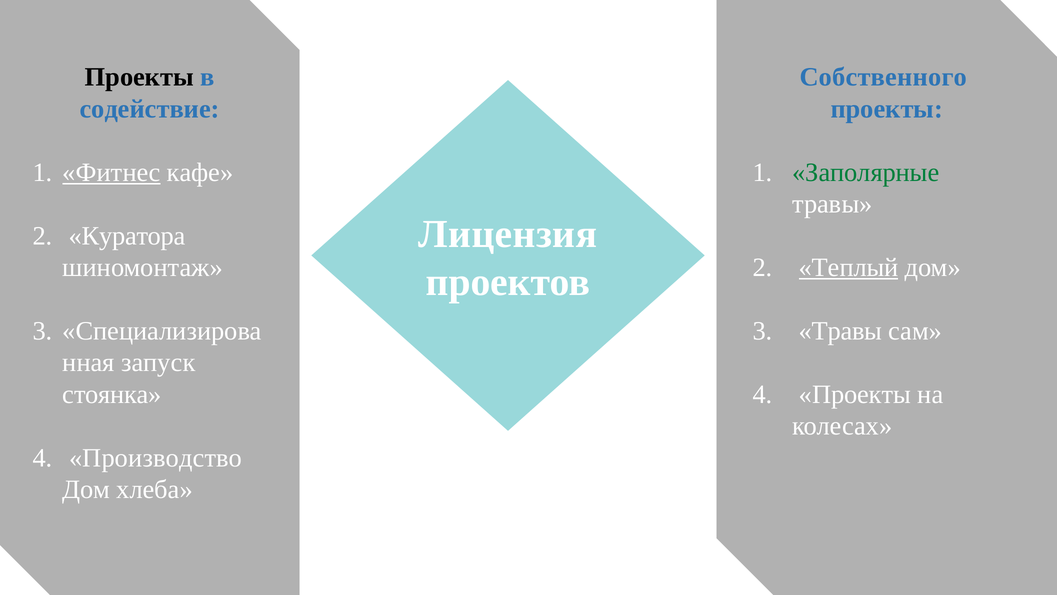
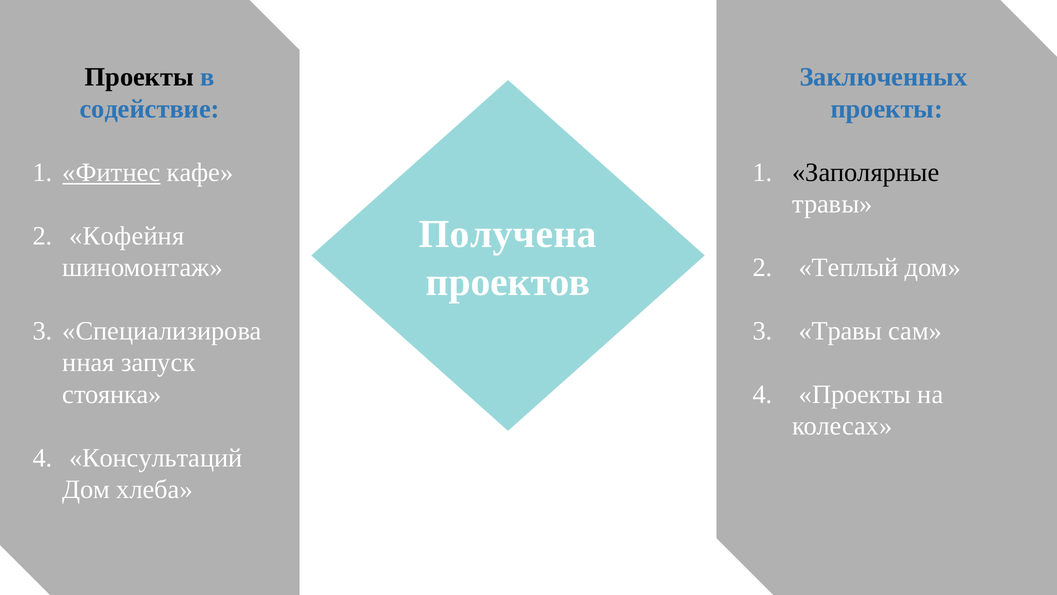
Собственного: Собственного -> Заключенных
Заполярные colour: green -> black
Лицензия: Лицензия -> Получена
Куратора: Куратора -> Кофейня
Теплый underline: present -> none
Производство: Производство -> Консультаций
